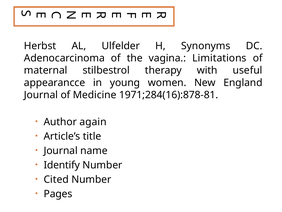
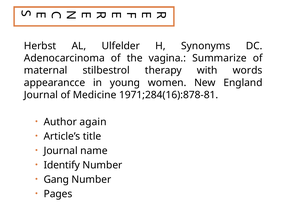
Limitations: Limitations -> Summarize
useful: useful -> words
Cited: Cited -> Gang
